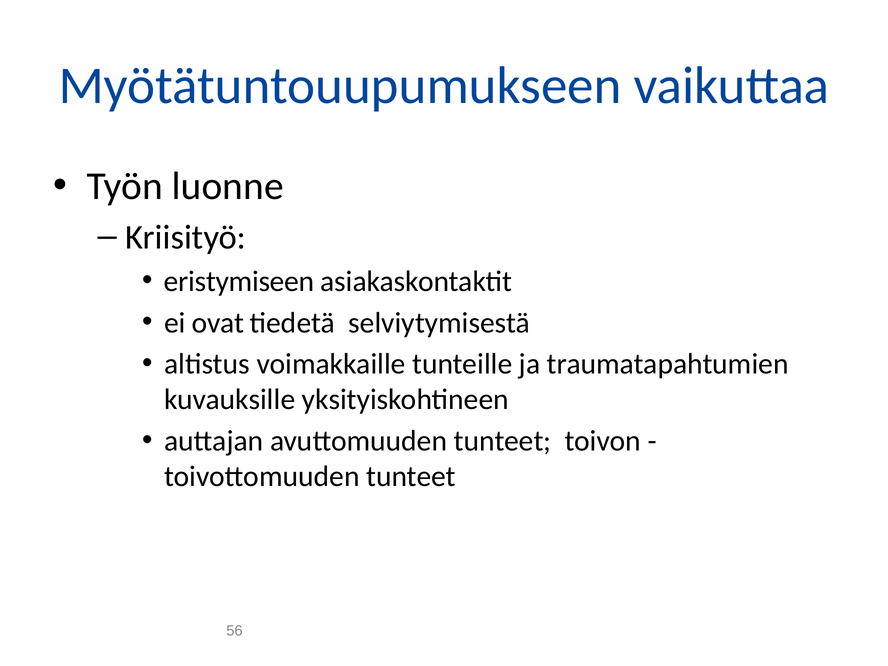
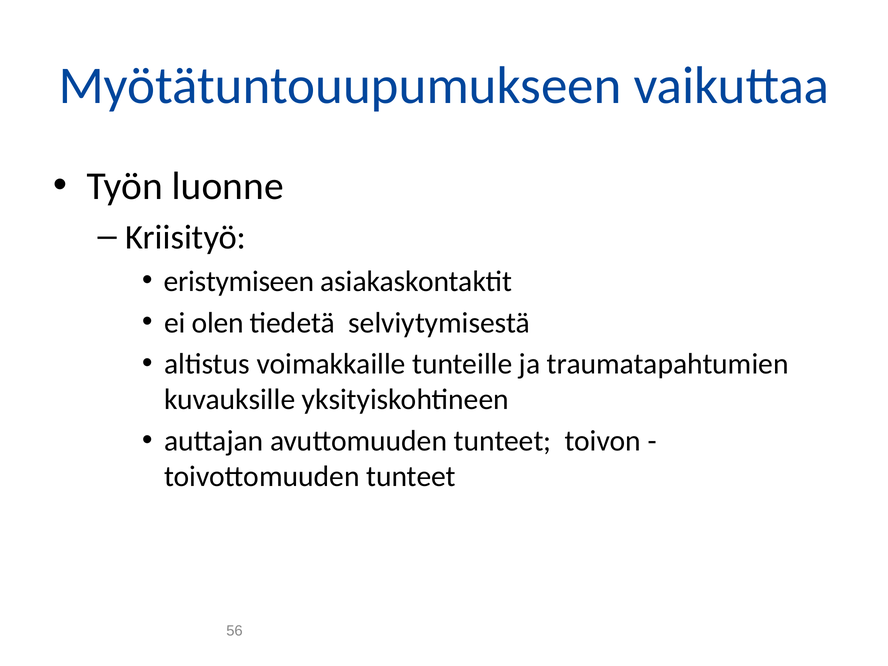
ovat: ovat -> olen
